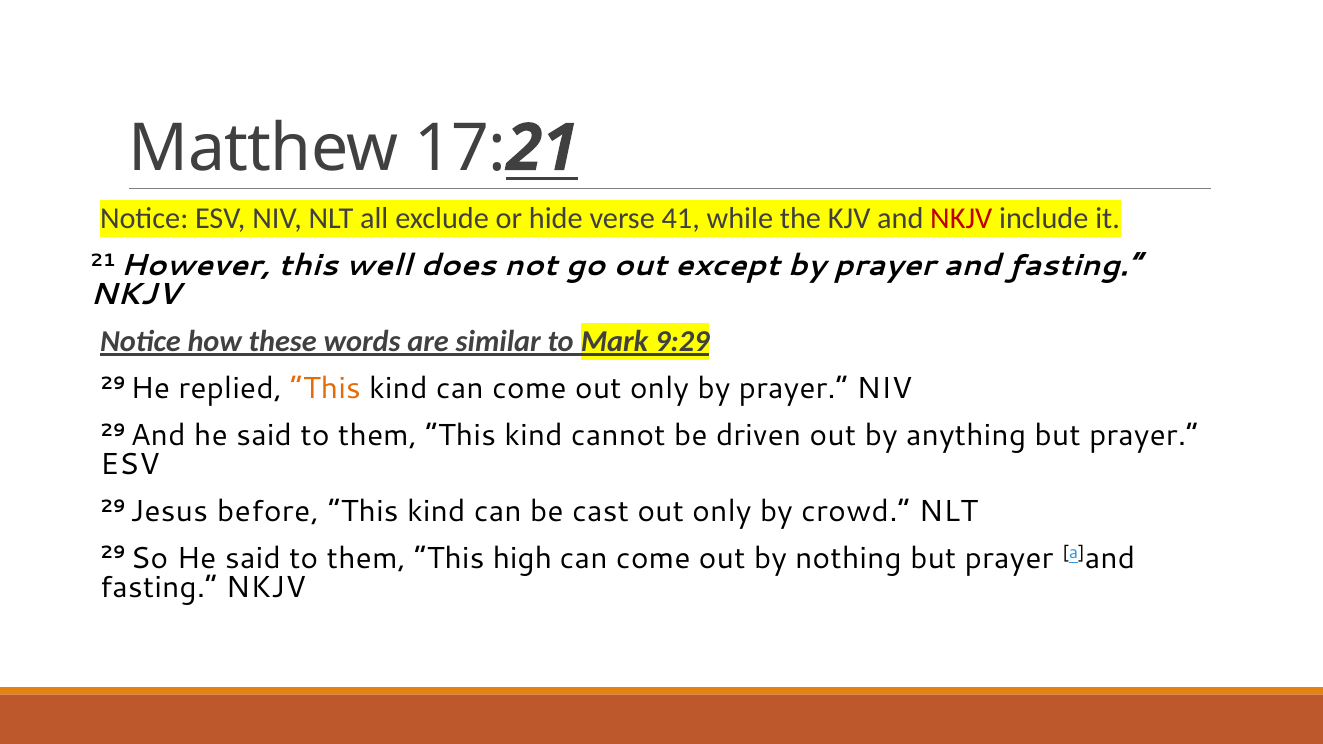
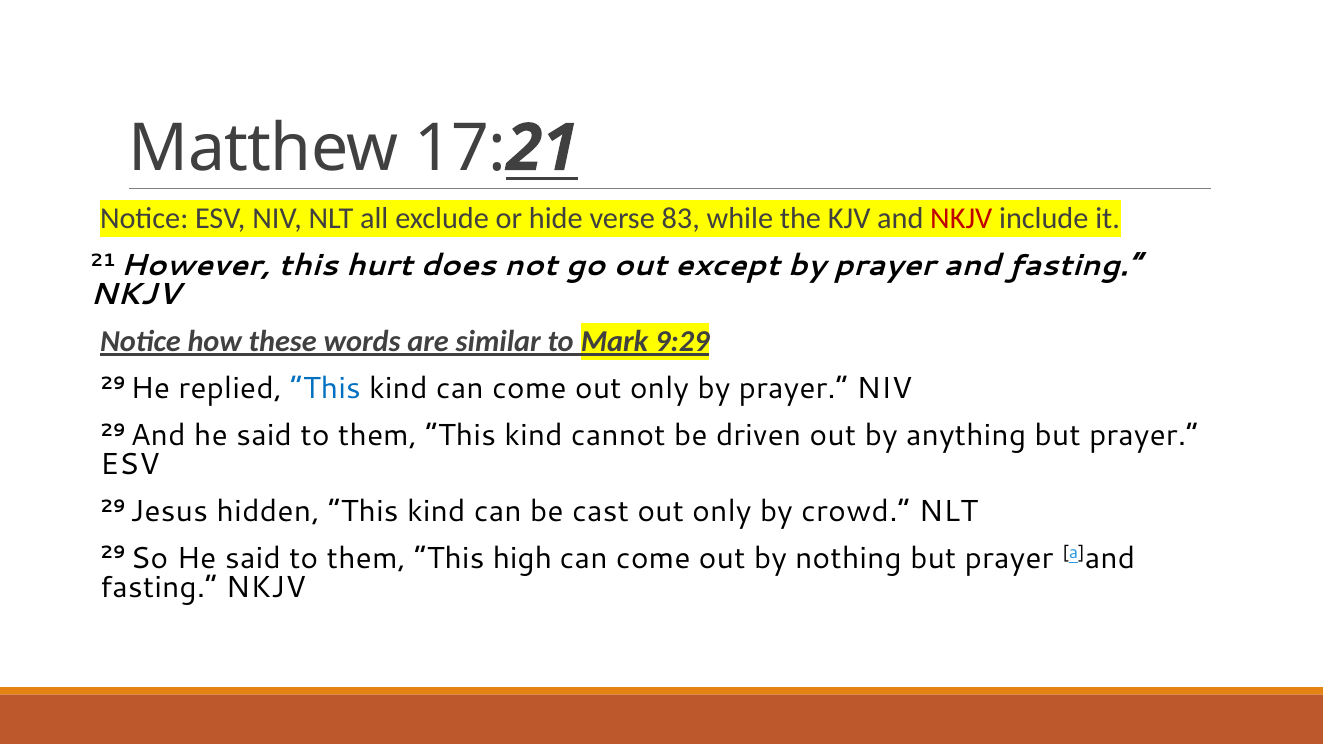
41: 41 -> 83
well: well -> hurt
This at (326, 389) colour: orange -> blue
before: before -> hidden
